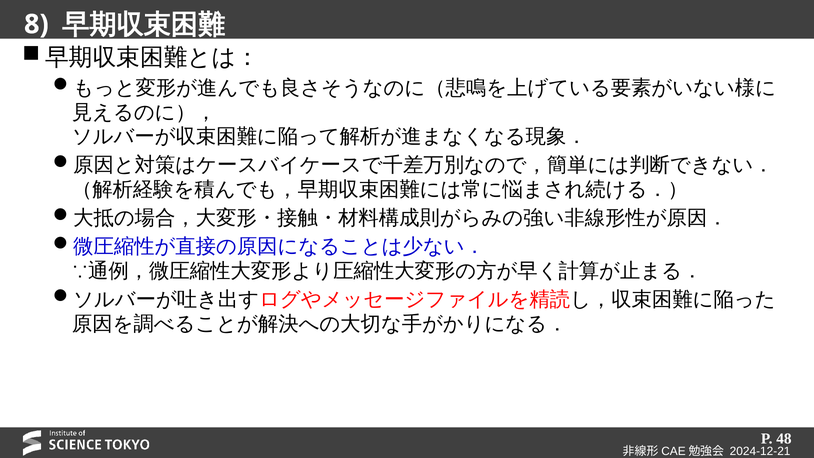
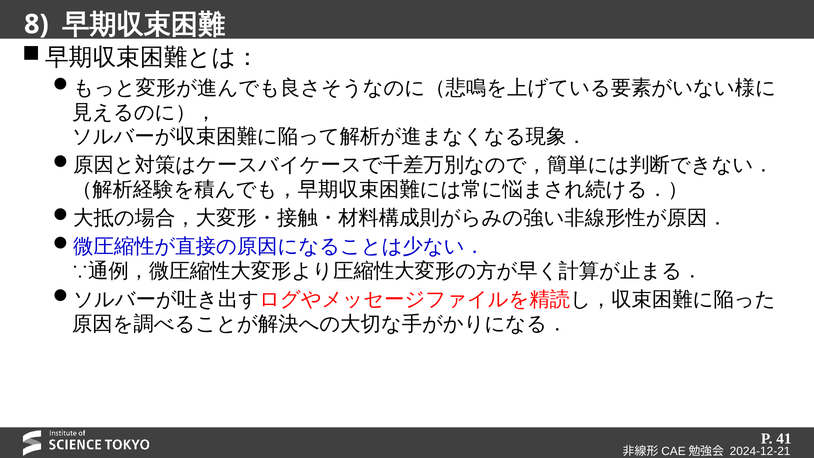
48: 48 -> 41
